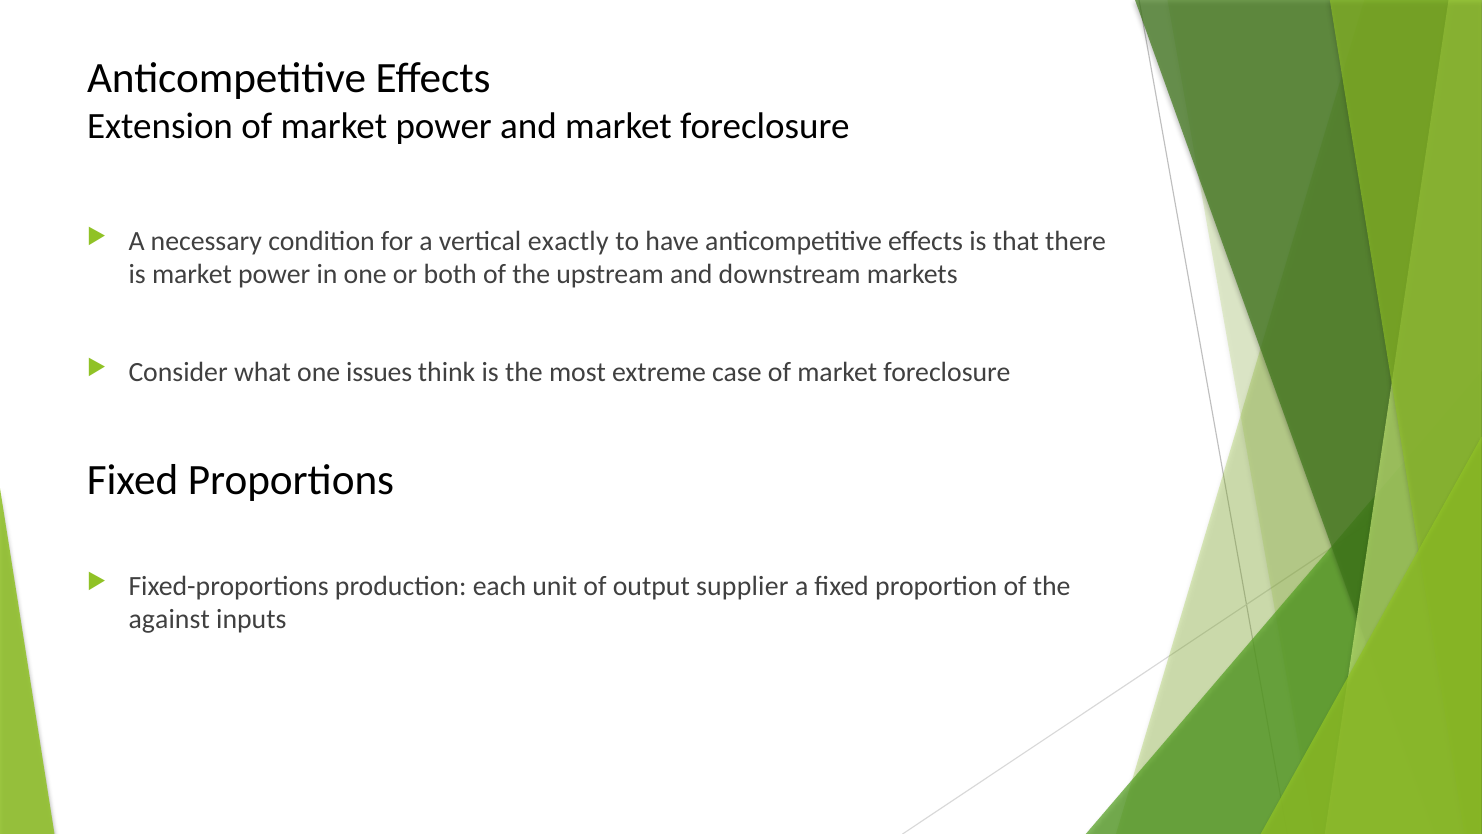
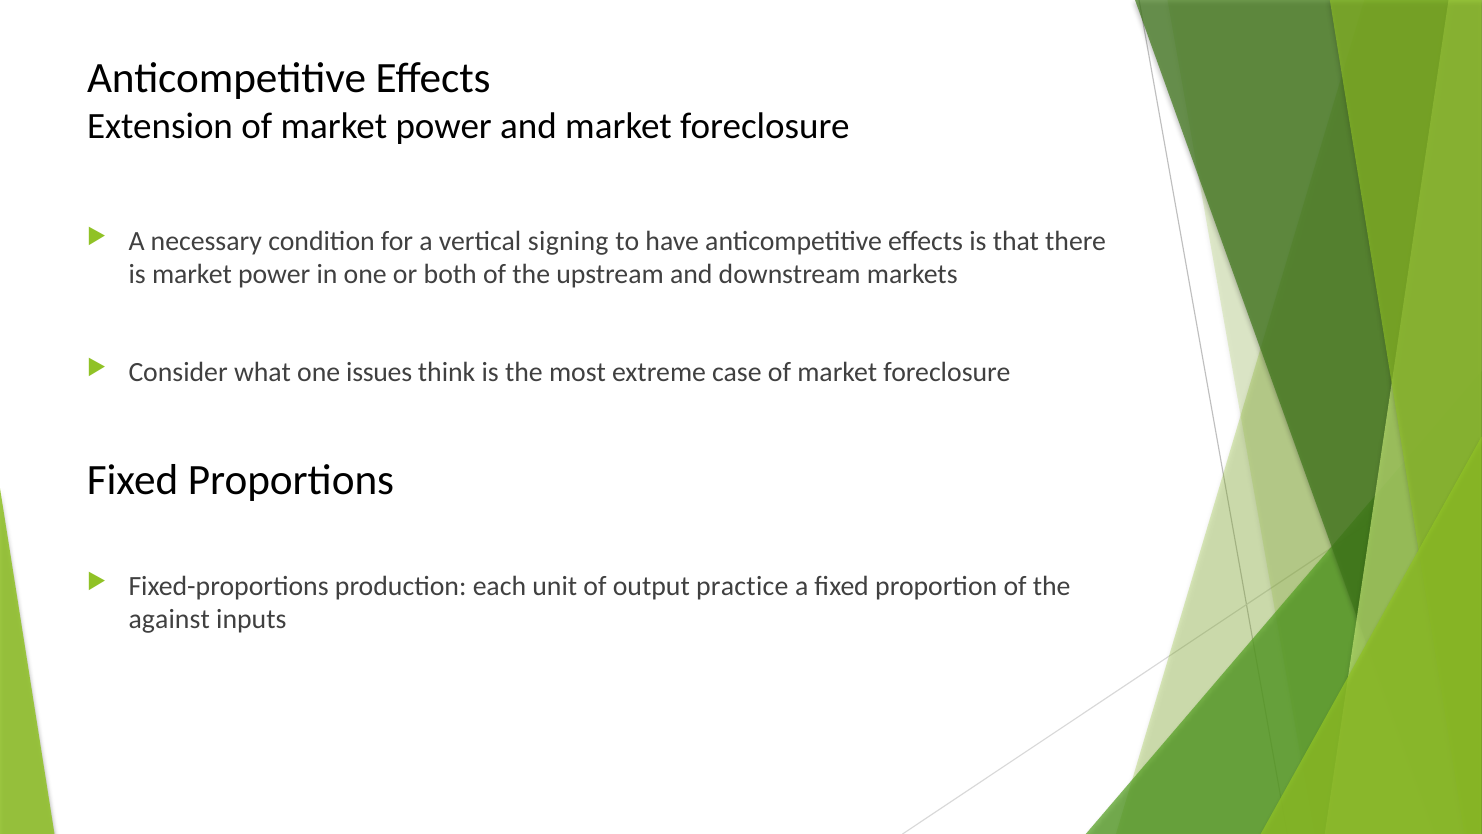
exactly: exactly -> signing
supplier: supplier -> practice
